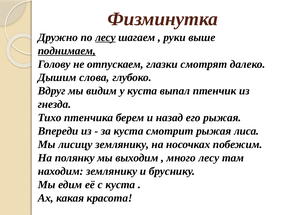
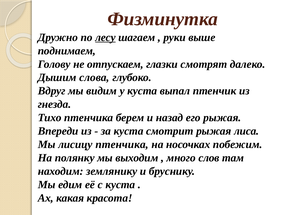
поднимаем underline: present -> none
лисицу землянику: землянику -> птенчика
много лесу: лесу -> слов
